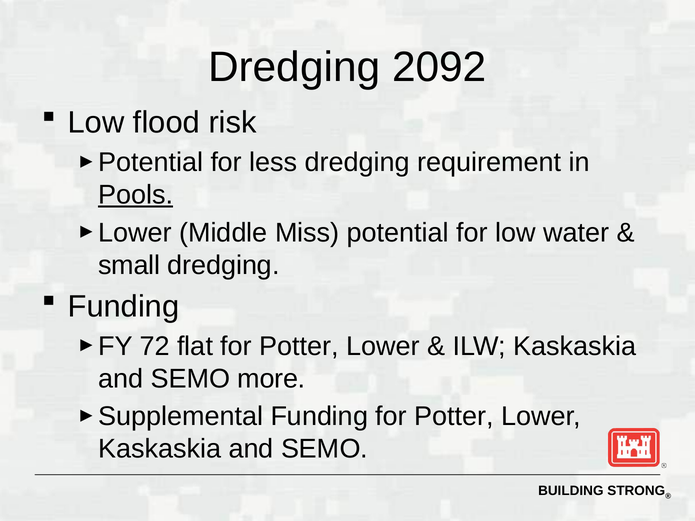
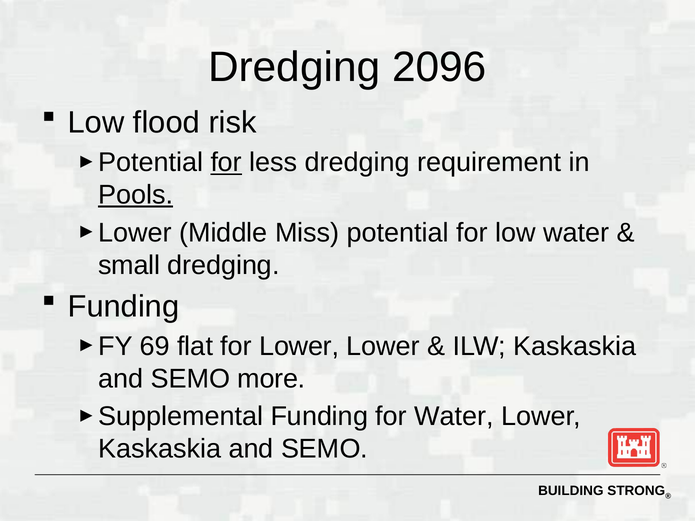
2092: 2092 -> 2096
for at (226, 163) underline: none -> present
72: 72 -> 69
flat for Potter: Potter -> Lower
Funding for Potter: Potter -> Water
